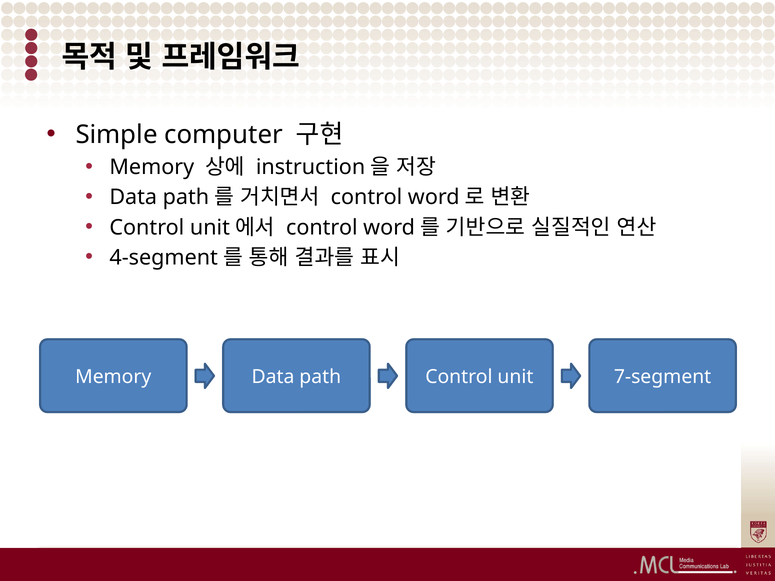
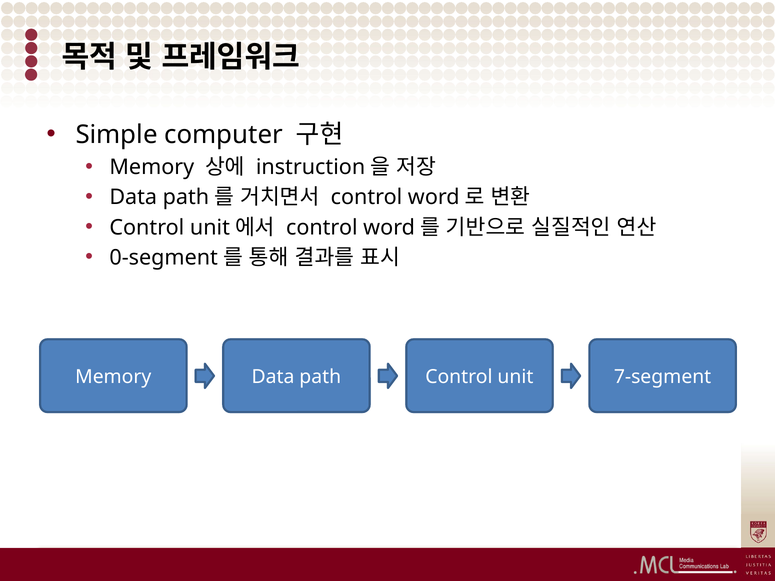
4-segment: 4-segment -> 0-segment
